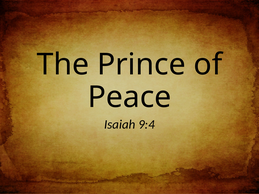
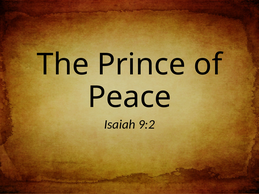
9:4: 9:4 -> 9:2
